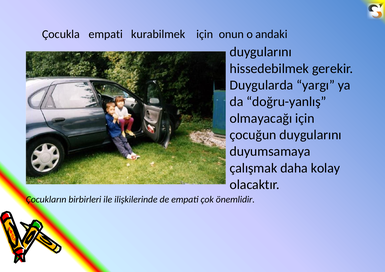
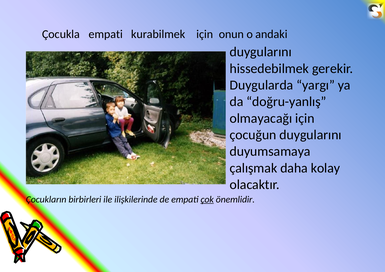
çok underline: none -> present
